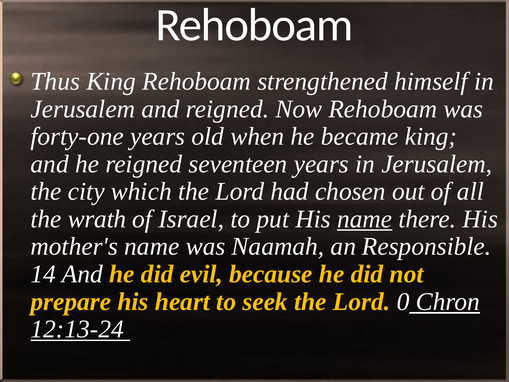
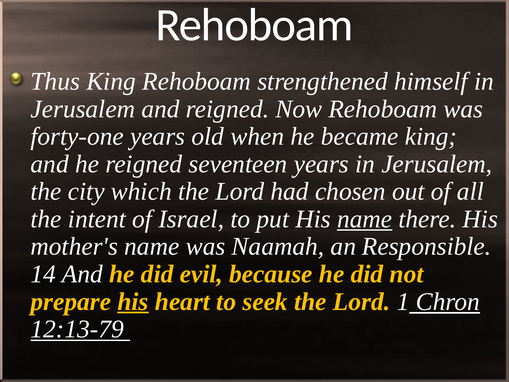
wrath: wrath -> intent
his at (133, 301) underline: none -> present
0: 0 -> 1
12:13-24: 12:13-24 -> 12:13-79
